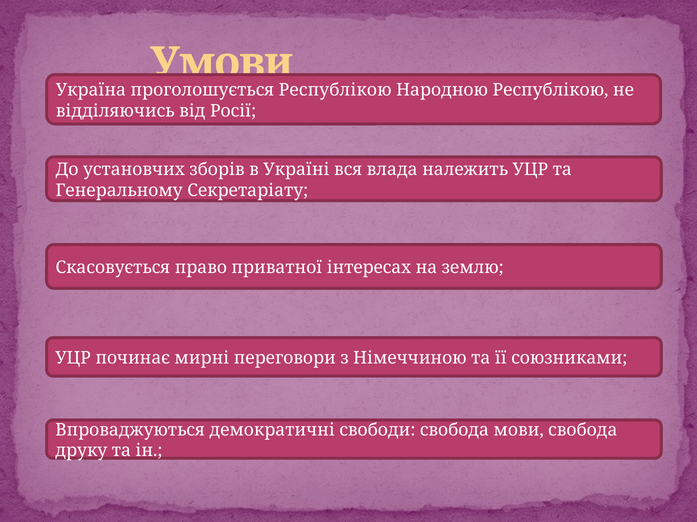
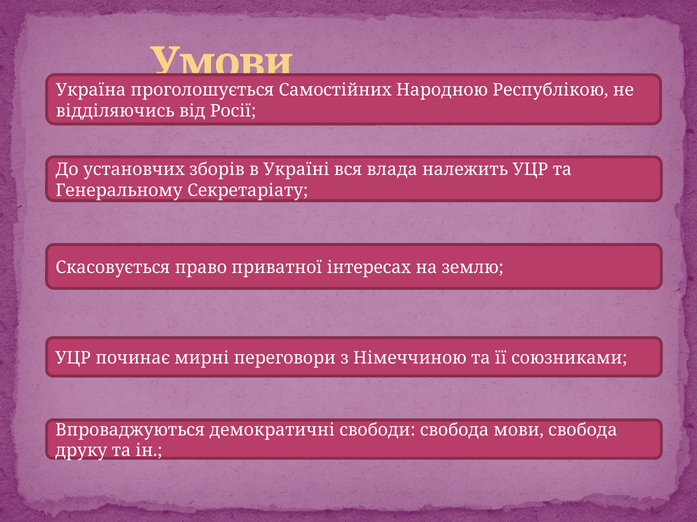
Республікою at (335, 90): Республікою -> Самостійних
